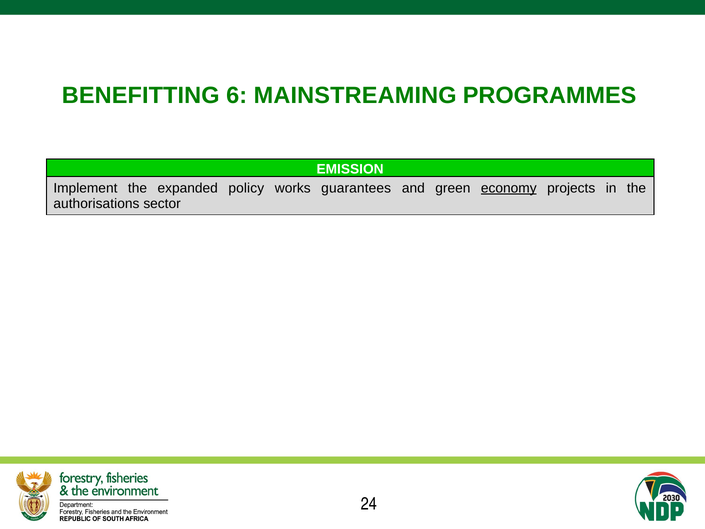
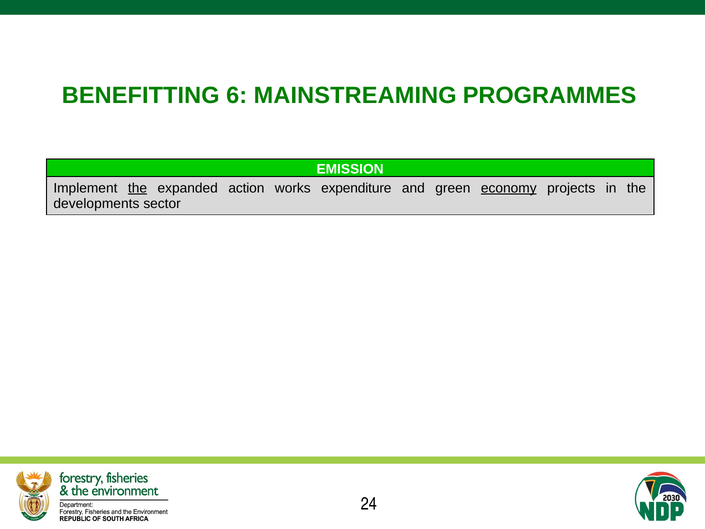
the at (137, 188) underline: none -> present
policy: policy -> action
guarantees: guarantees -> expenditure
authorisations: authorisations -> developments
